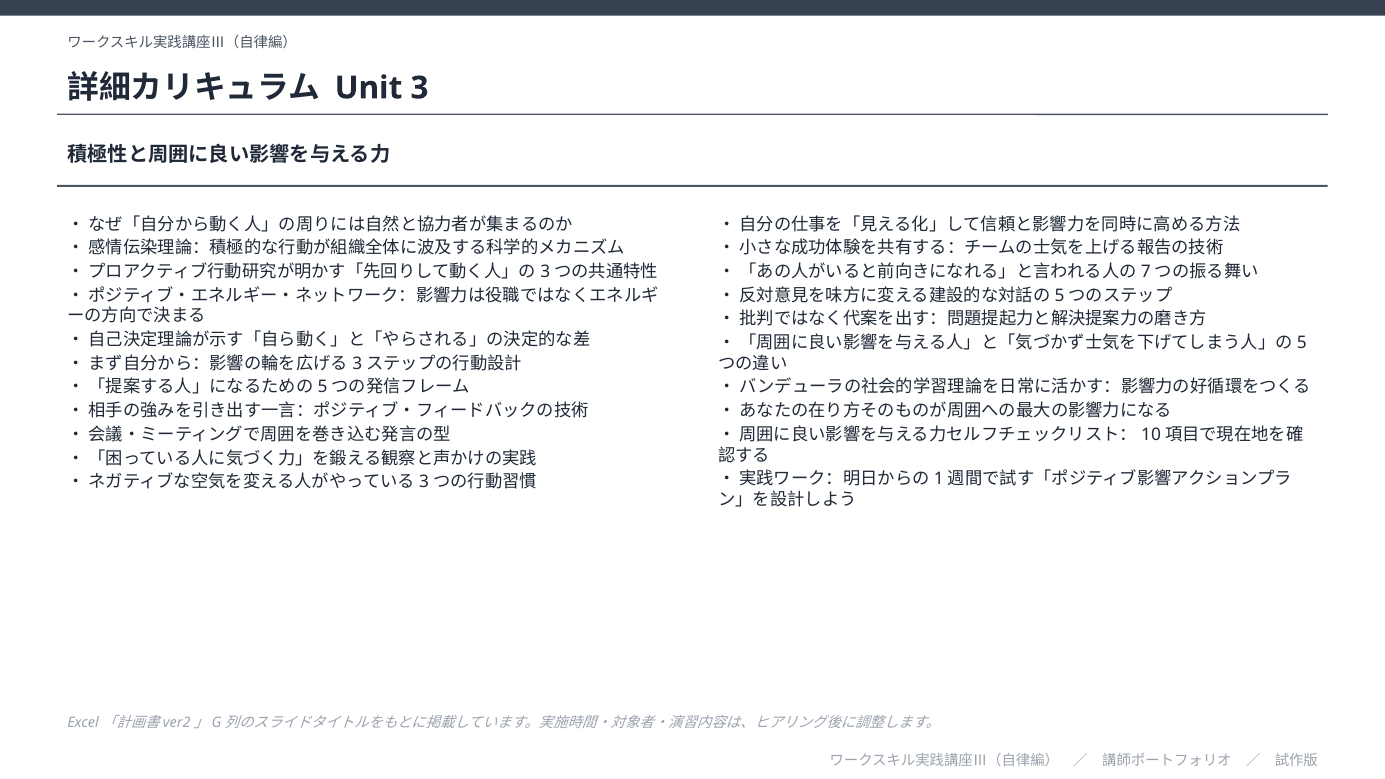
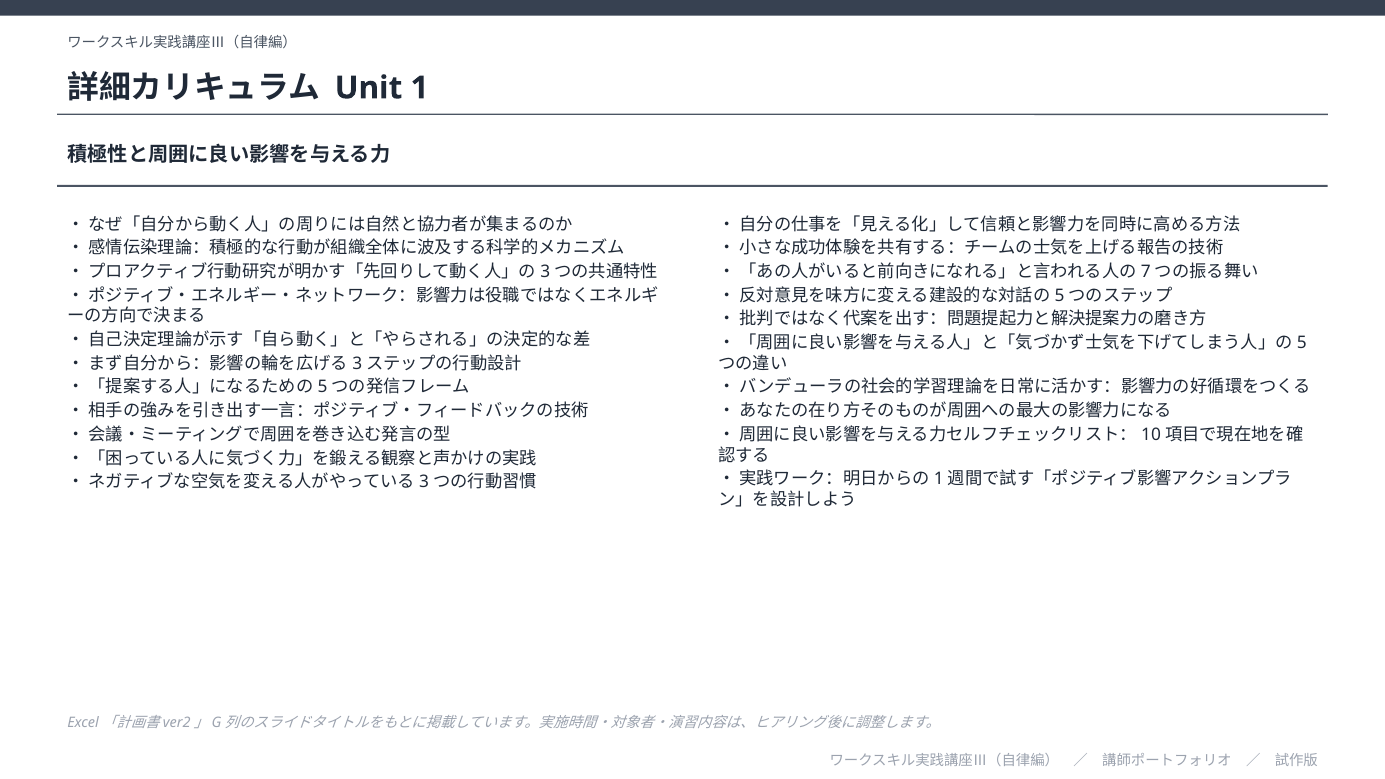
3: 3 -> 1
